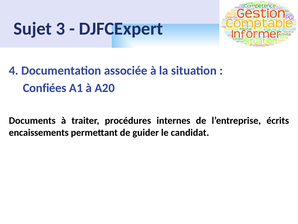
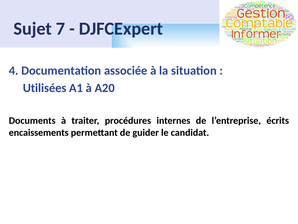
3: 3 -> 7
Confiées: Confiées -> Utilisées
